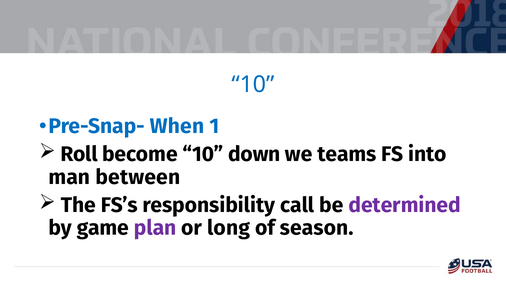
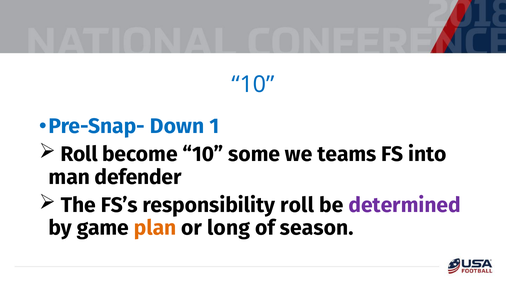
When: When -> Down
down: down -> some
between: between -> defender
responsibility call: call -> roll
plan colour: purple -> orange
